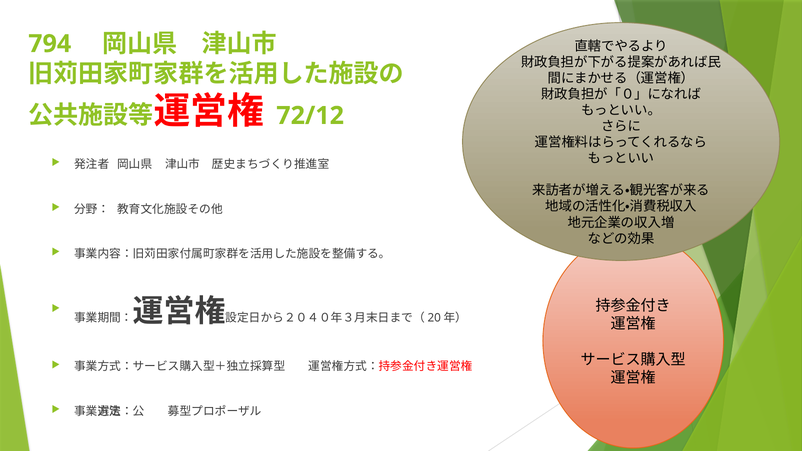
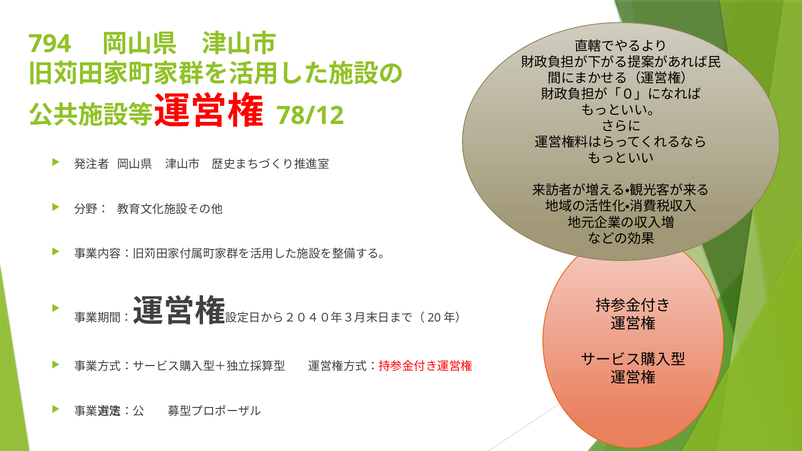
72/12: 72/12 -> 78/12
